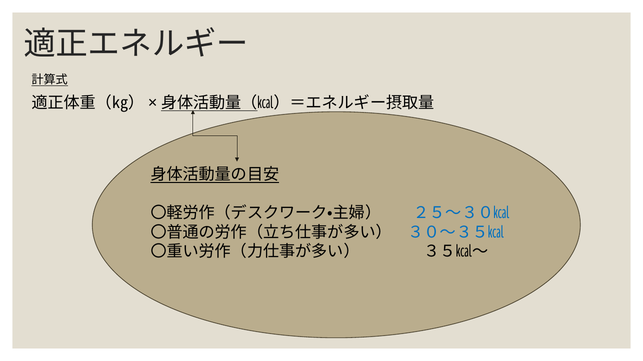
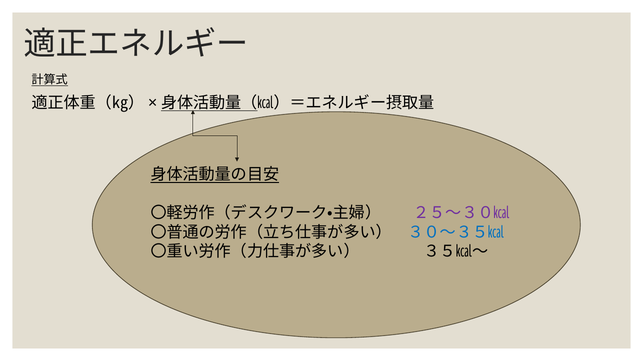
２５～３０㎉ colour: blue -> purple
